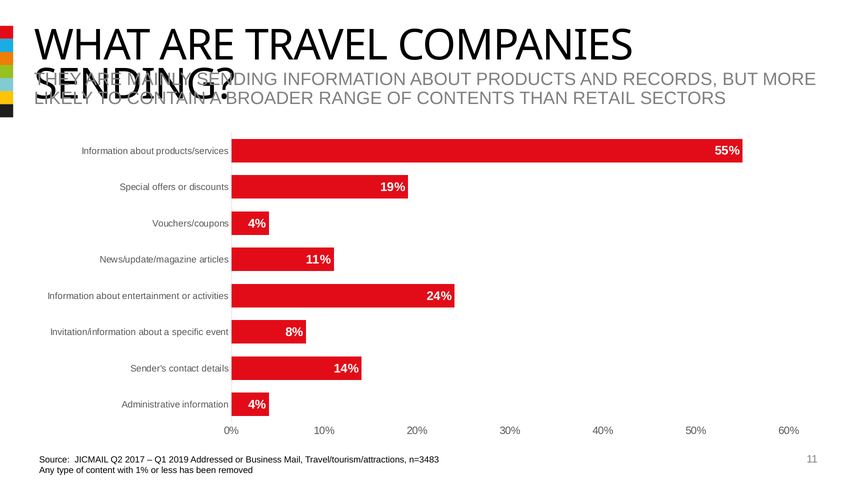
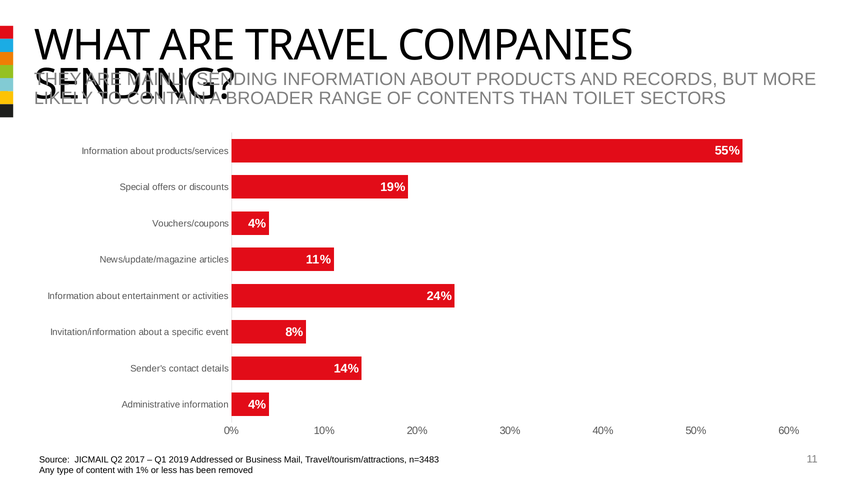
RETAIL: RETAIL -> TOILET
